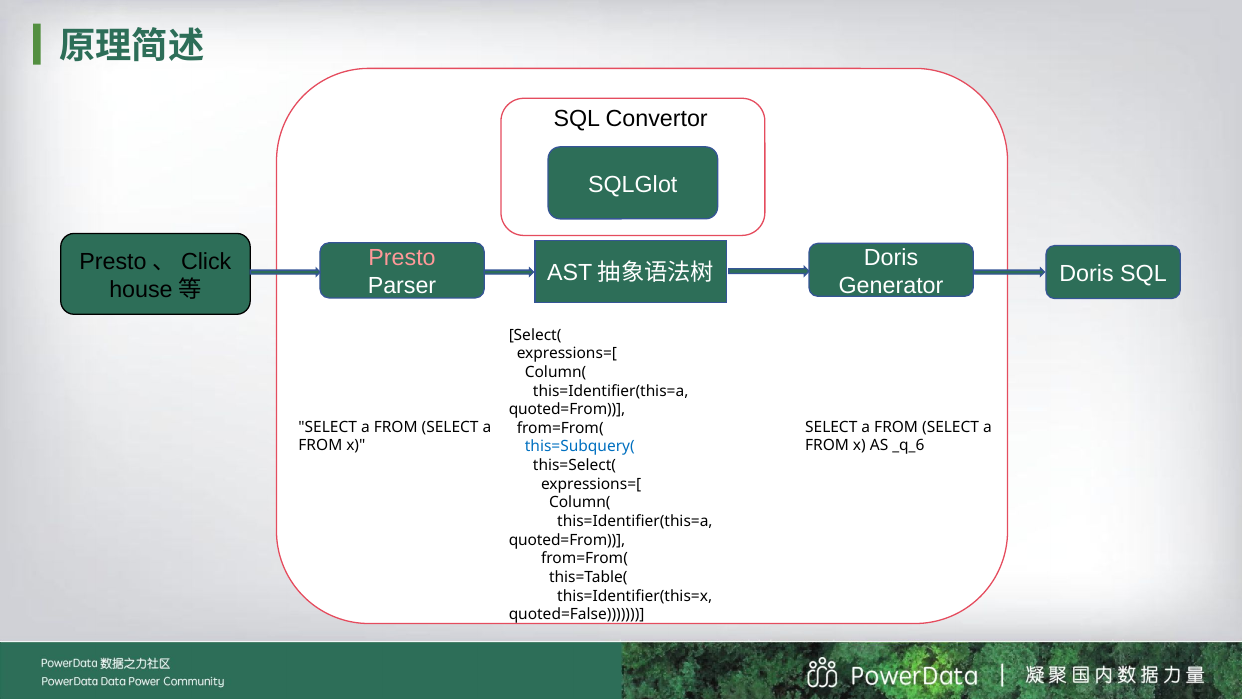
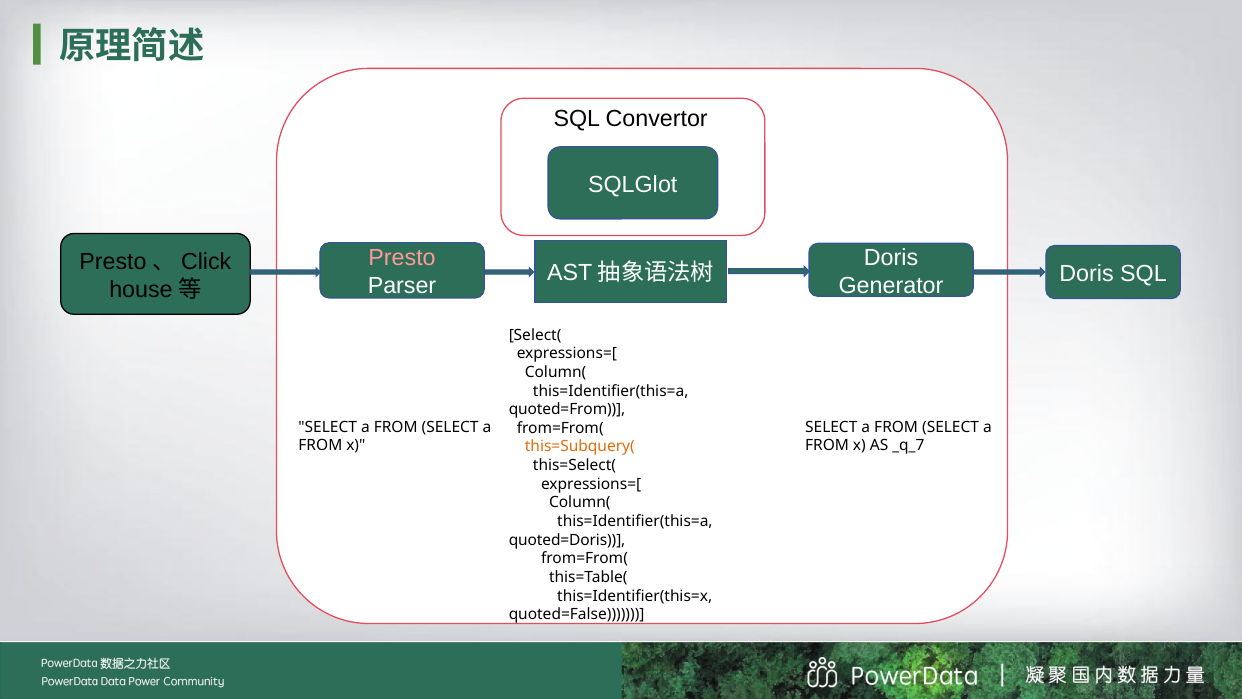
_q_6: _q_6 -> _q_7
this=Subquery( colour: blue -> orange
quoted=From at (567, 540): quoted=From -> quoted=Doris
